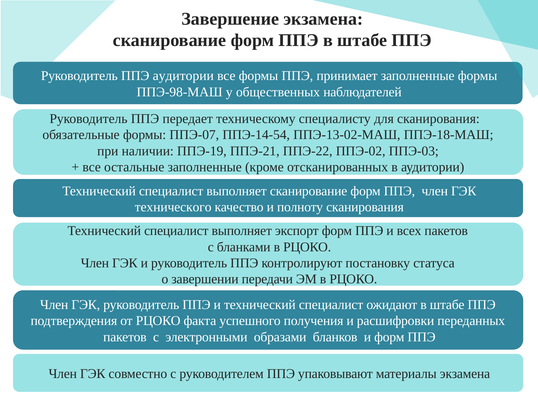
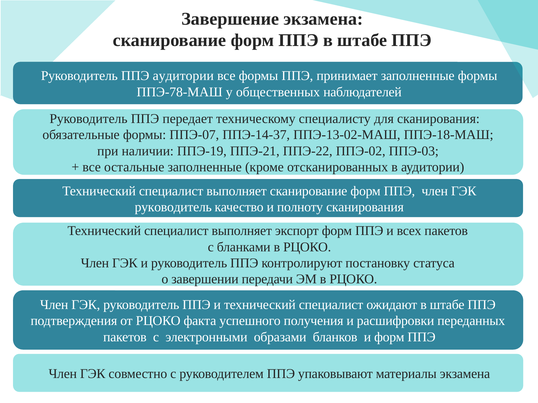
ППЭ-98-МАШ: ППЭ-98-МАШ -> ППЭ-78-МАШ
ППЭ-14-54: ППЭ-14-54 -> ППЭ-14-37
технического at (173, 207): технического -> руководитель
